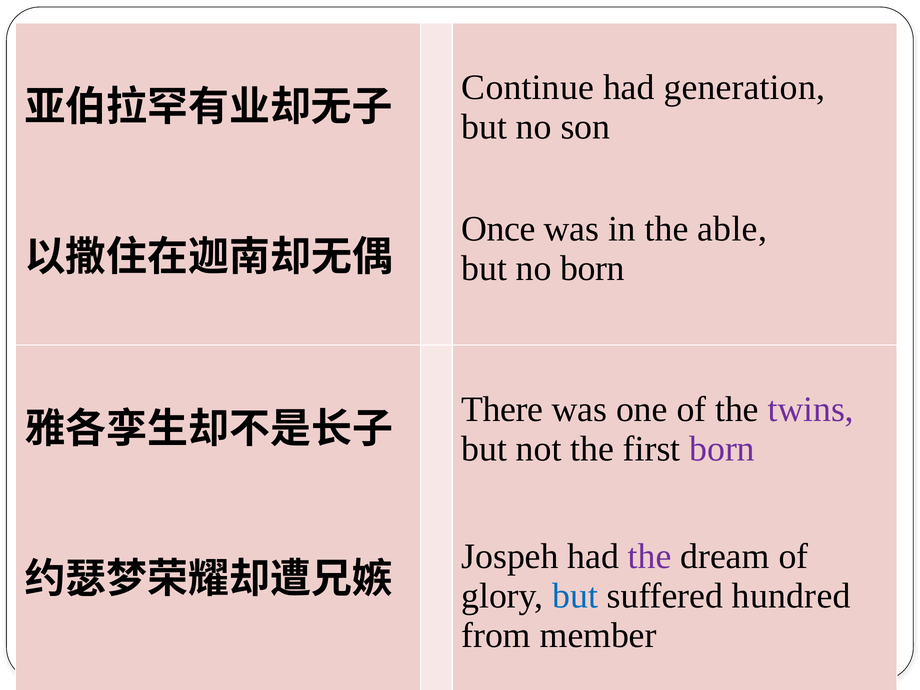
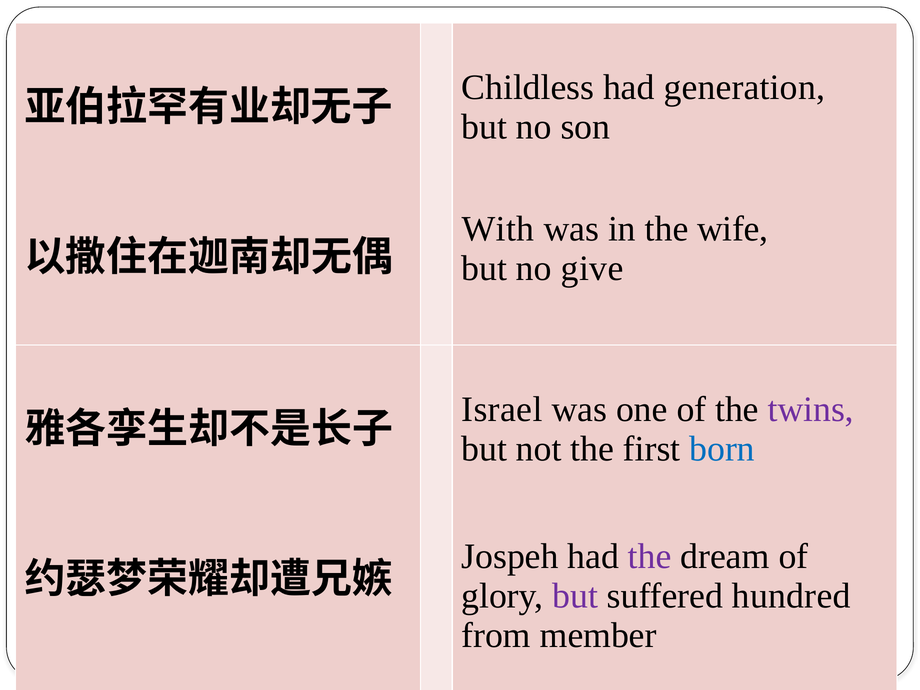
Continue: Continue -> Childless
Once: Once -> With
able: able -> wife
no born: born -> give
There: There -> Israel
born at (722, 449) colour: purple -> blue
but at (575, 596) colour: blue -> purple
